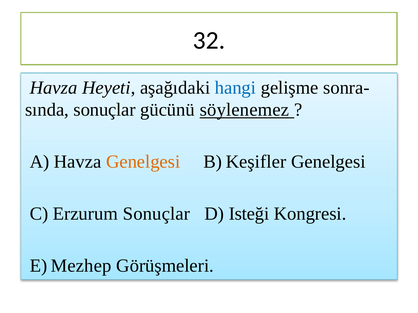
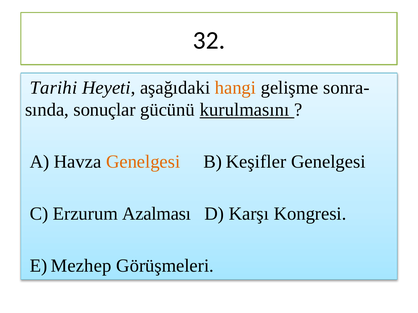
Havza at (54, 88): Havza -> Tarihi
hangi colour: blue -> orange
söylenemez: söylenemez -> kurulmasını
Erzurum Sonuçlar: Sonuçlar -> Azalması
Isteği: Isteği -> Karşı
